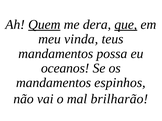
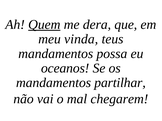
que underline: present -> none
espinhos: espinhos -> partilhar
brilharão: brilharão -> chegarem
